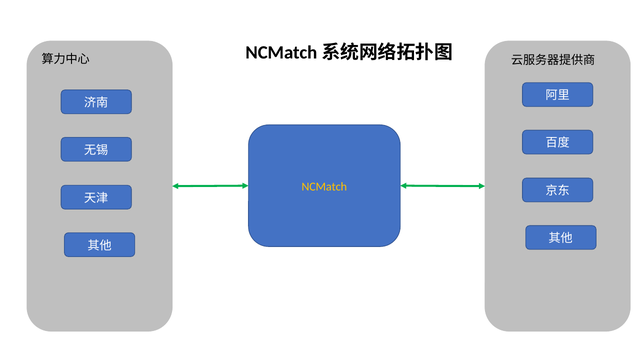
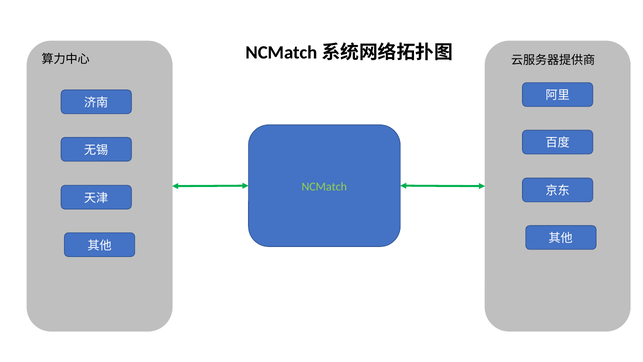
NCMatch colour: yellow -> light green
